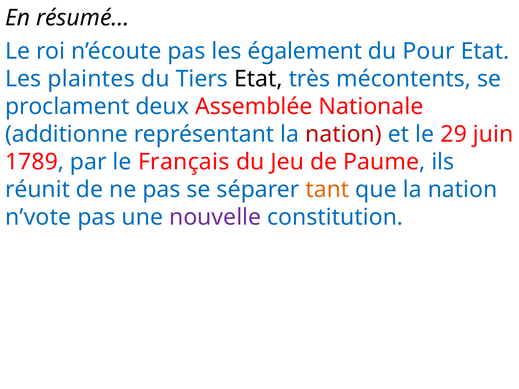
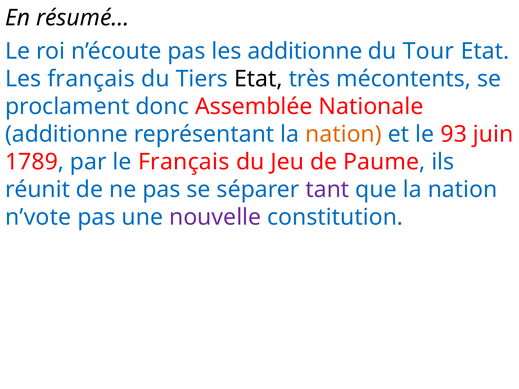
les également: également -> additionne
Pour: Pour -> Tour
Les plaintes: plaintes -> français
deux: deux -> donc
nation at (344, 134) colour: red -> orange
29: 29 -> 93
tant colour: orange -> purple
